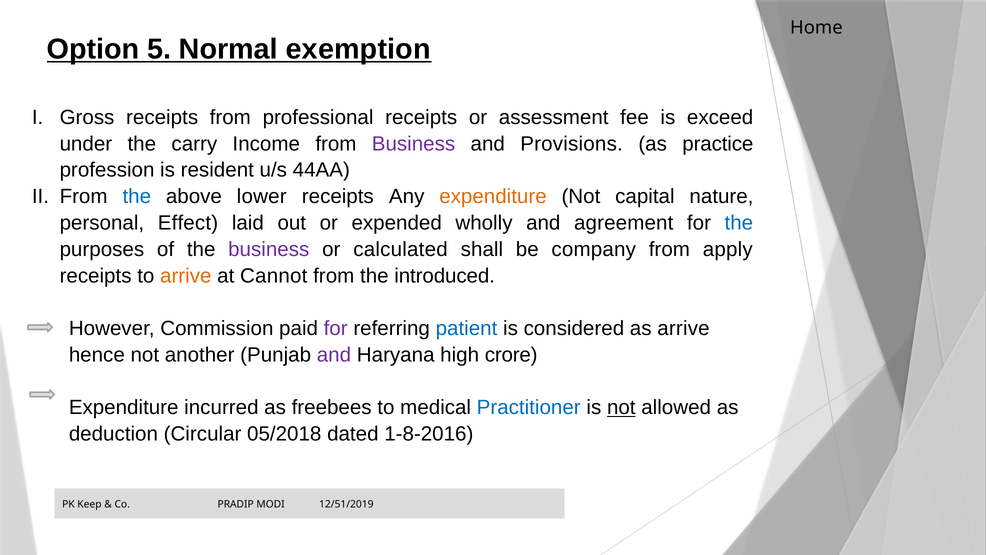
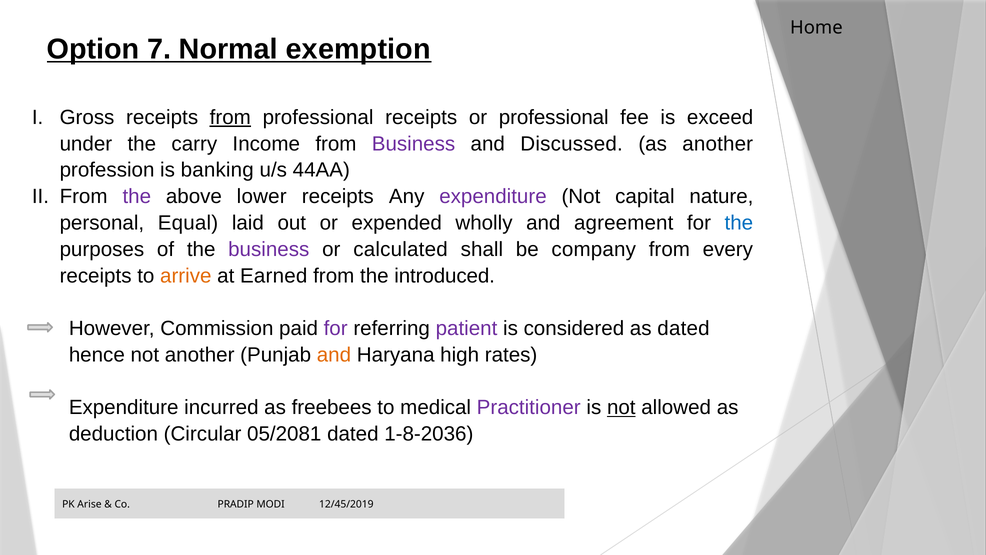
5: 5 -> 7
from at (230, 117) underline: none -> present
or assessment: assessment -> professional
Provisions: Provisions -> Discussed
as practice: practice -> another
resident: resident -> banking
the at (137, 196) colour: blue -> purple
expenditure at (493, 196) colour: orange -> purple
Effect: Effect -> Equal
apply: apply -> every
Cannot: Cannot -> Earned
patient colour: blue -> purple
as arrive: arrive -> dated
and at (334, 355) colour: purple -> orange
crore: crore -> rates
Practitioner colour: blue -> purple
05/2018: 05/2018 -> 05/2081
1-8-2016: 1-8-2016 -> 1-8-2036
Keep: Keep -> Arise
12/51/2019: 12/51/2019 -> 12/45/2019
